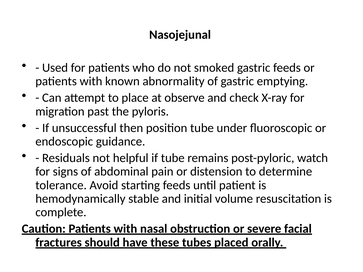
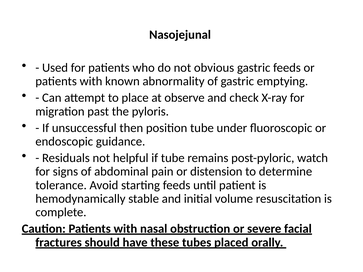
smoked: smoked -> obvious
